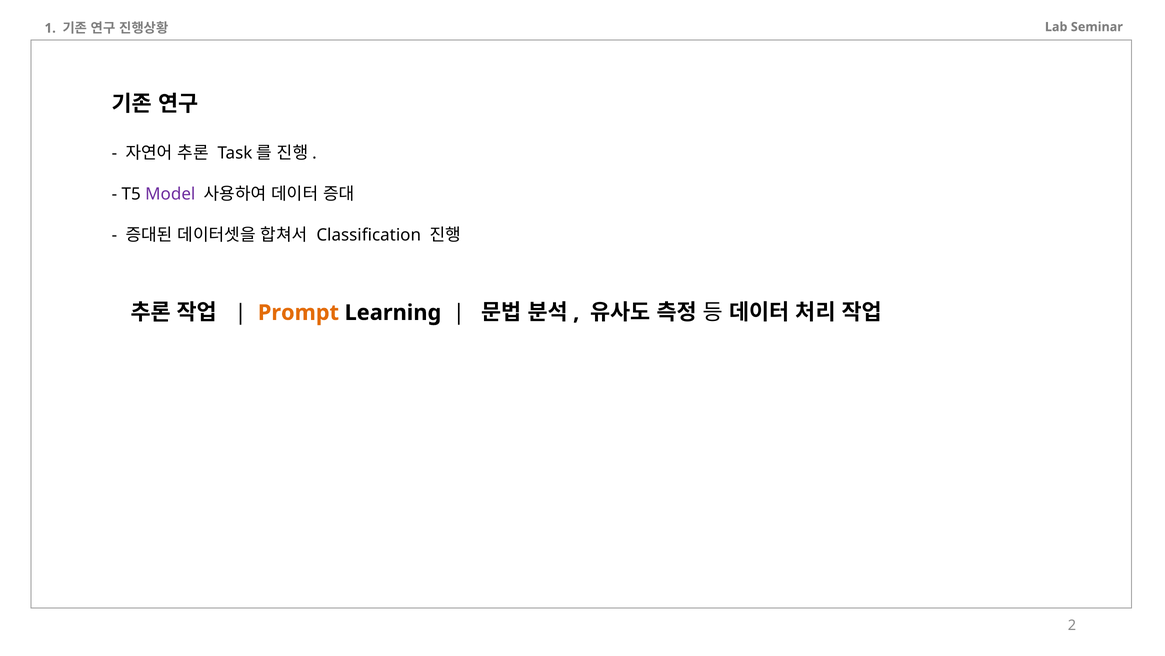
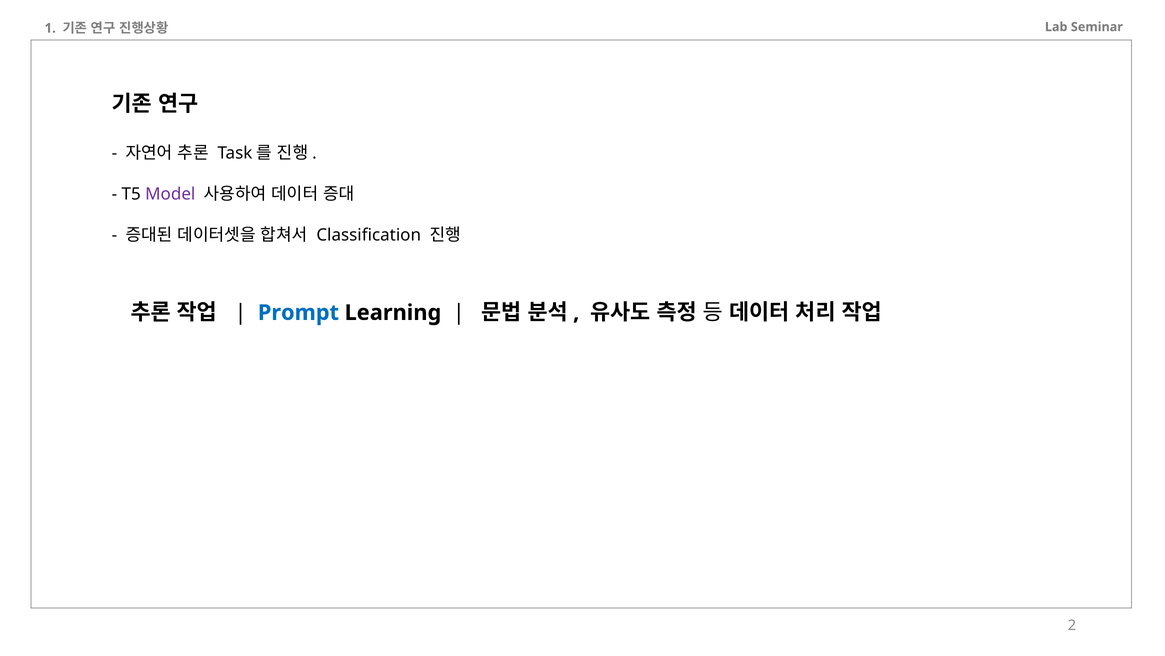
Prompt colour: orange -> blue
